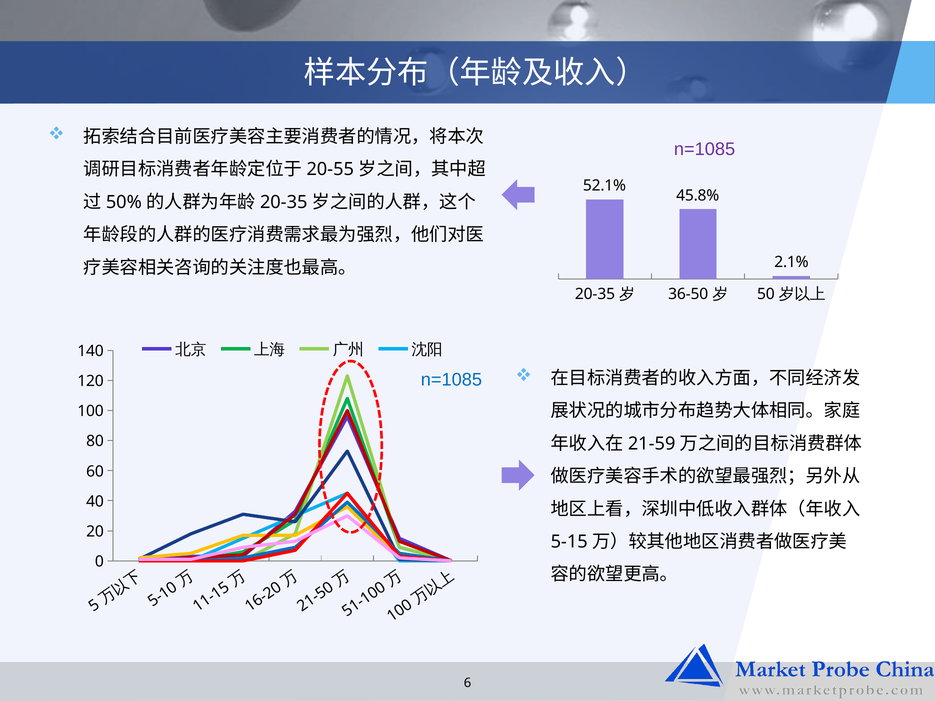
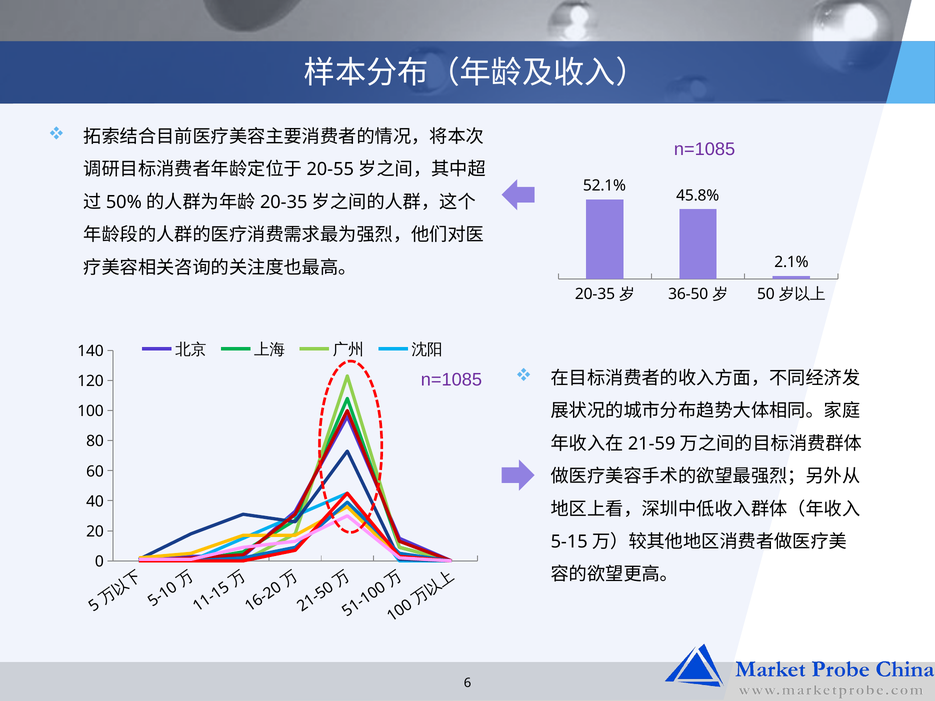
n=1085 at (451, 380) colour: blue -> purple
